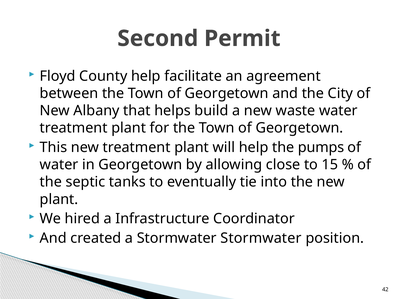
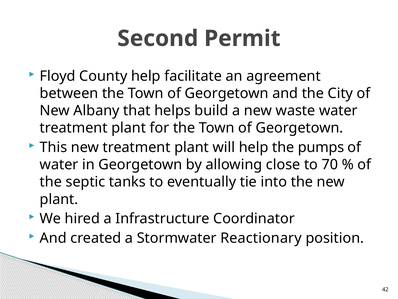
15: 15 -> 70
Stormwater Stormwater: Stormwater -> Reactionary
